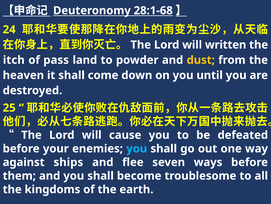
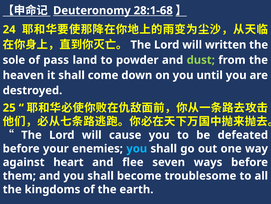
itch: itch -> sole
dust colour: yellow -> light green
ships: ships -> heart
